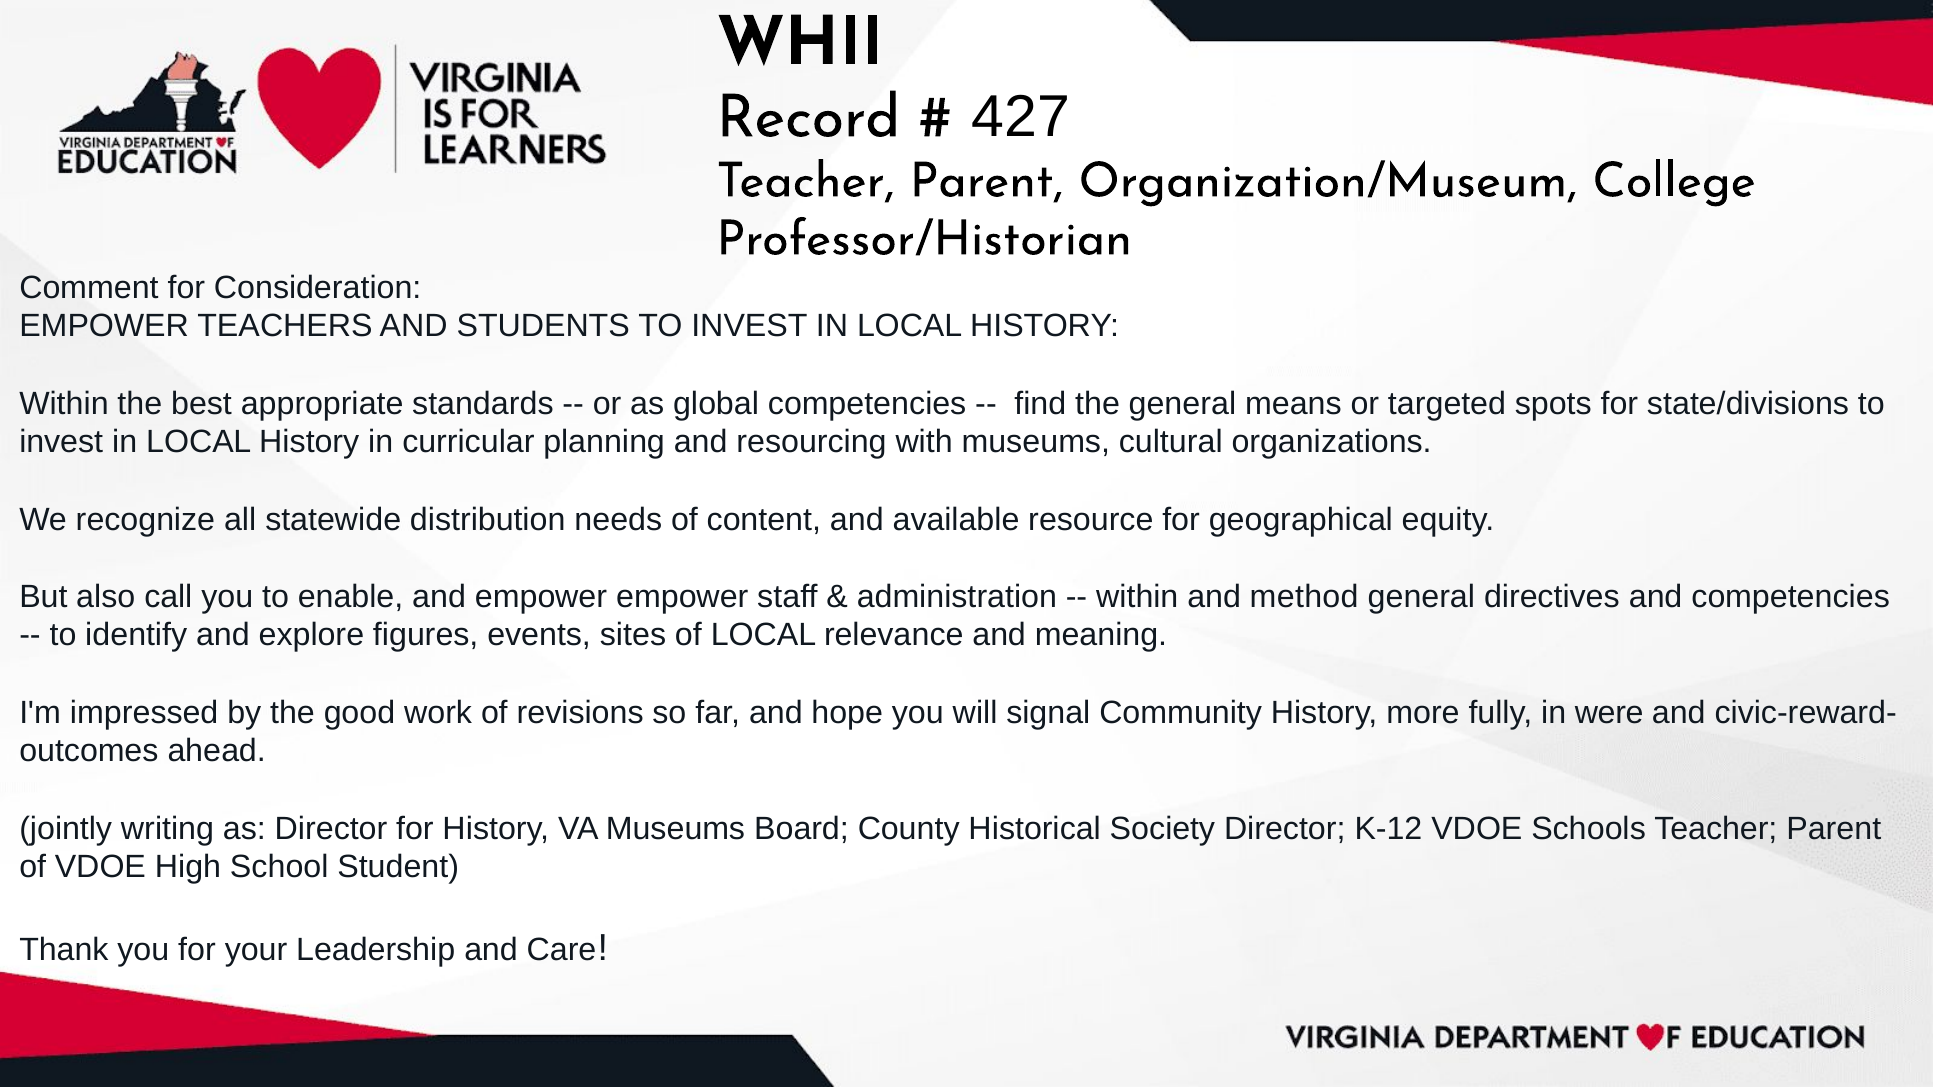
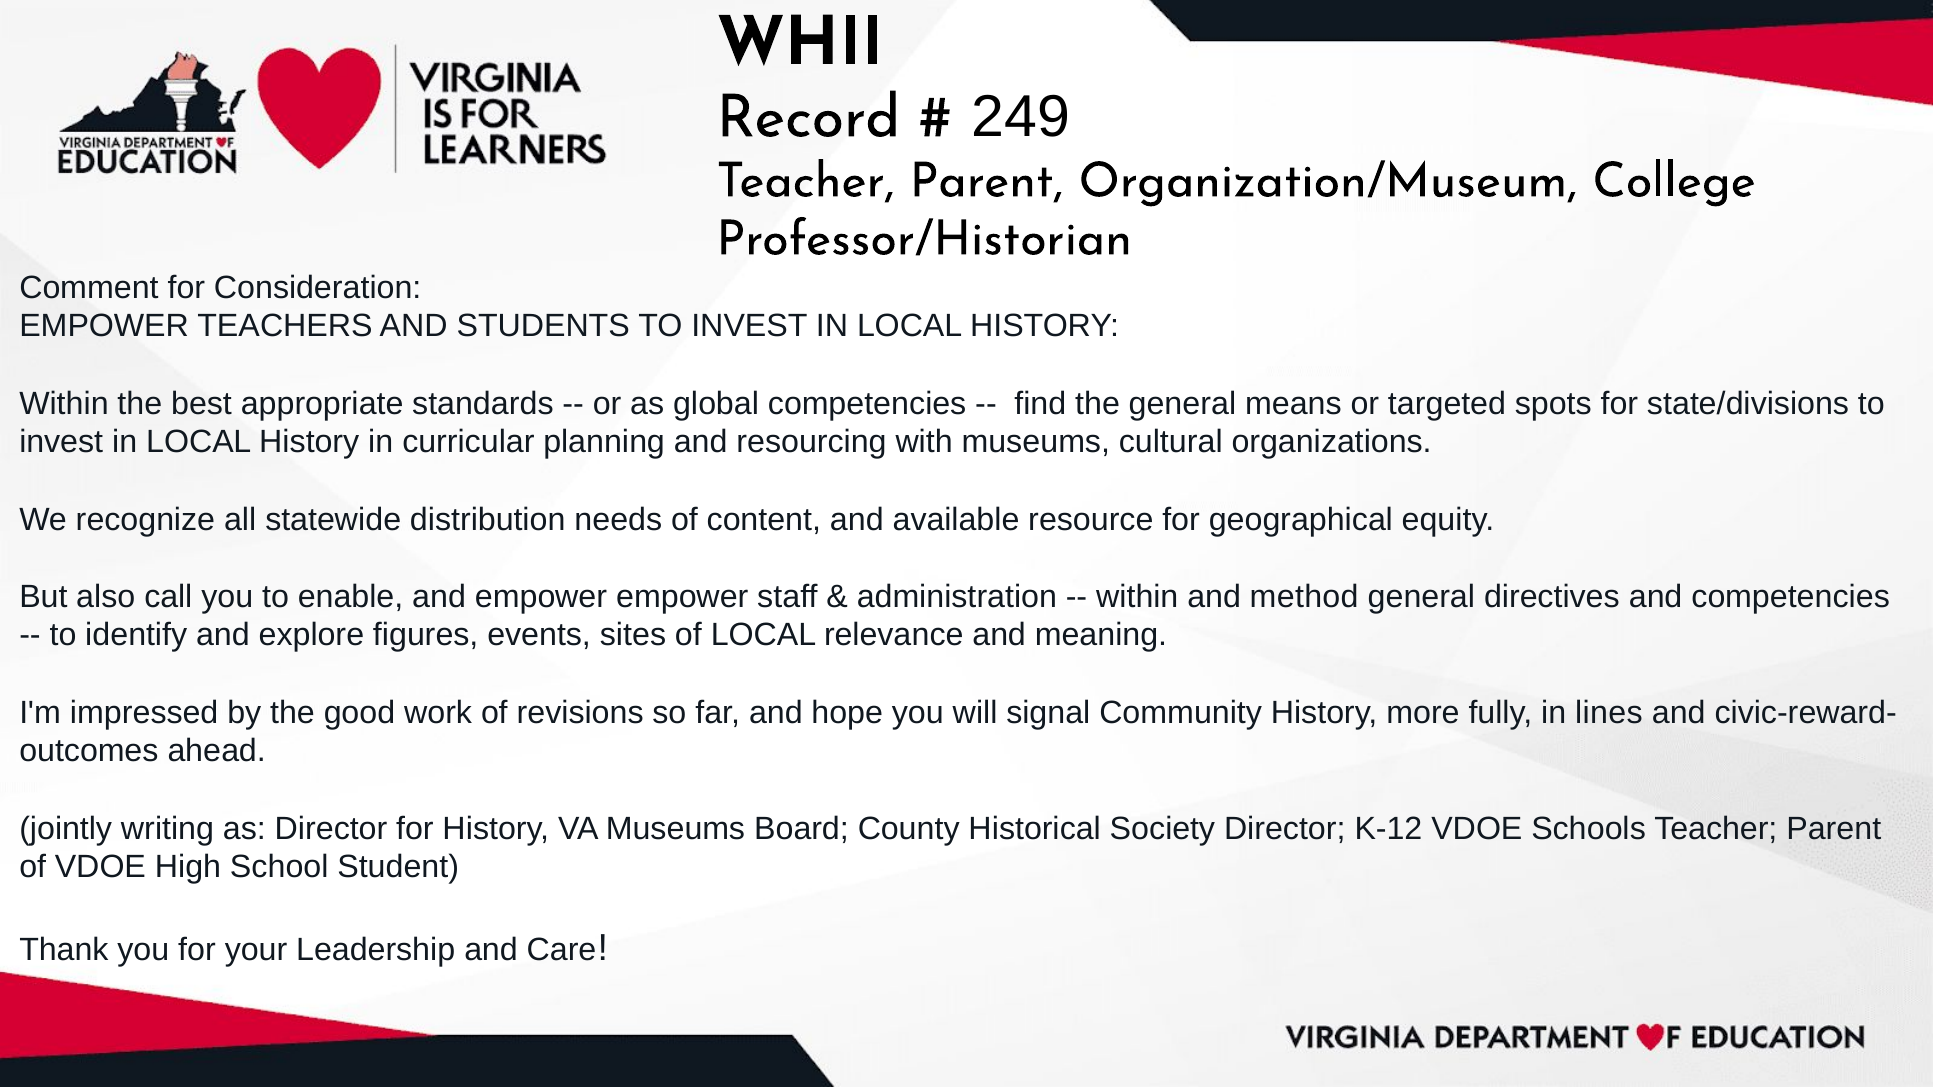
427: 427 -> 249
were: were -> lines
